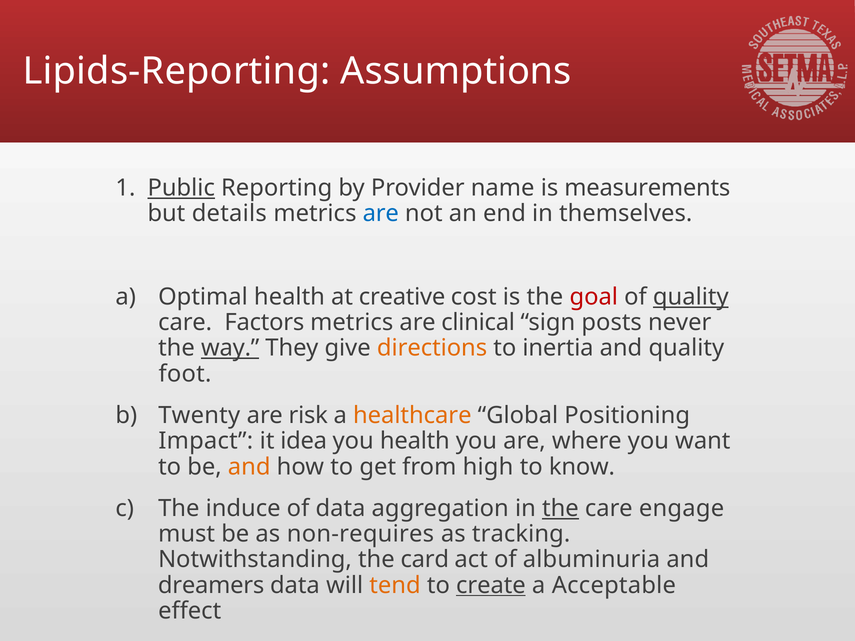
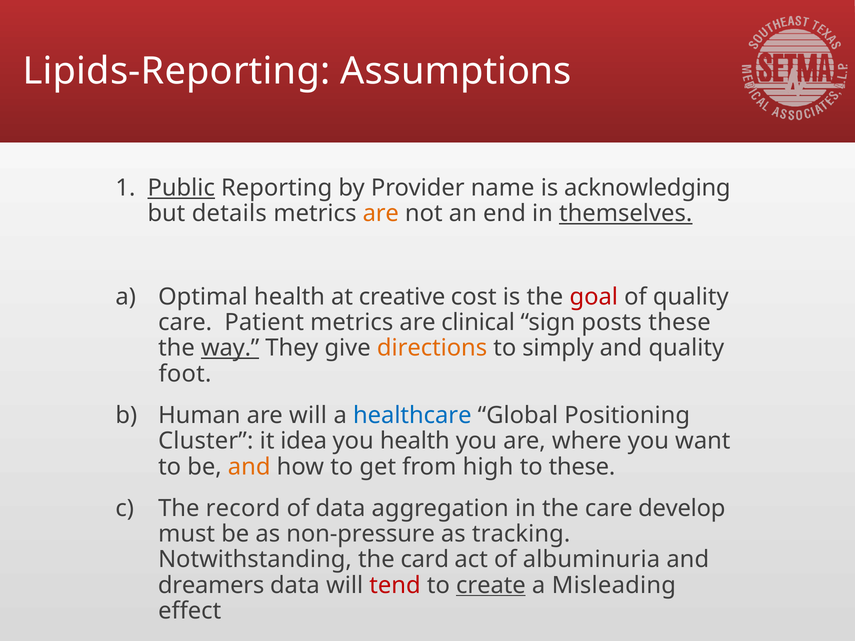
measurements: measurements -> acknowledging
are at (381, 214) colour: blue -> orange
themselves underline: none -> present
quality at (691, 297) underline: present -> none
Factors: Factors -> Patient
posts never: never -> these
inertia: inertia -> simply
Twenty: Twenty -> Human
are risk: risk -> will
healthcare colour: orange -> blue
Impact: Impact -> Cluster
to know: know -> these
induce: induce -> record
the at (560, 509) underline: present -> none
engage: engage -> develop
non-requires: non-requires -> non-pressure
tend colour: orange -> red
Acceptable: Acceptable -> Misleading
